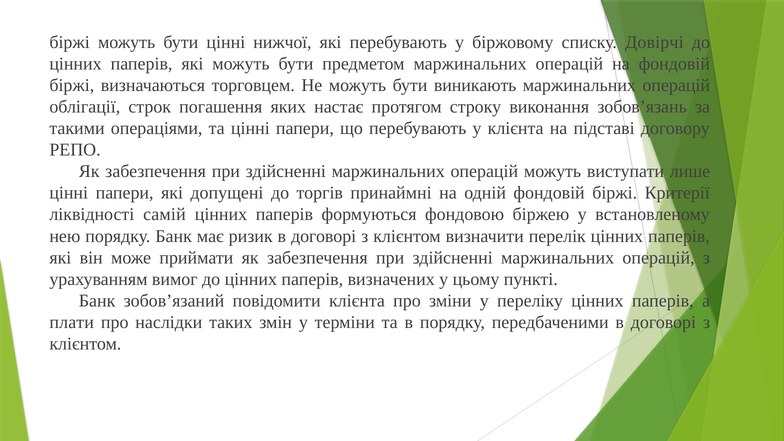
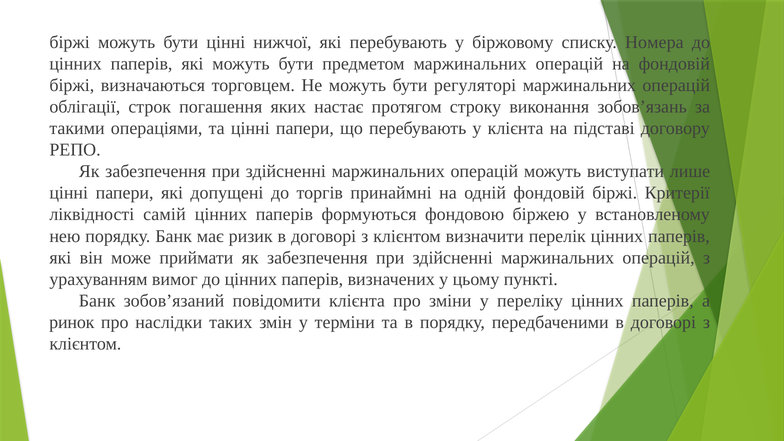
Довірчі: Довірчі -> Номера
виникають: виникають -> регуляторі
плати: плати -> ринок
